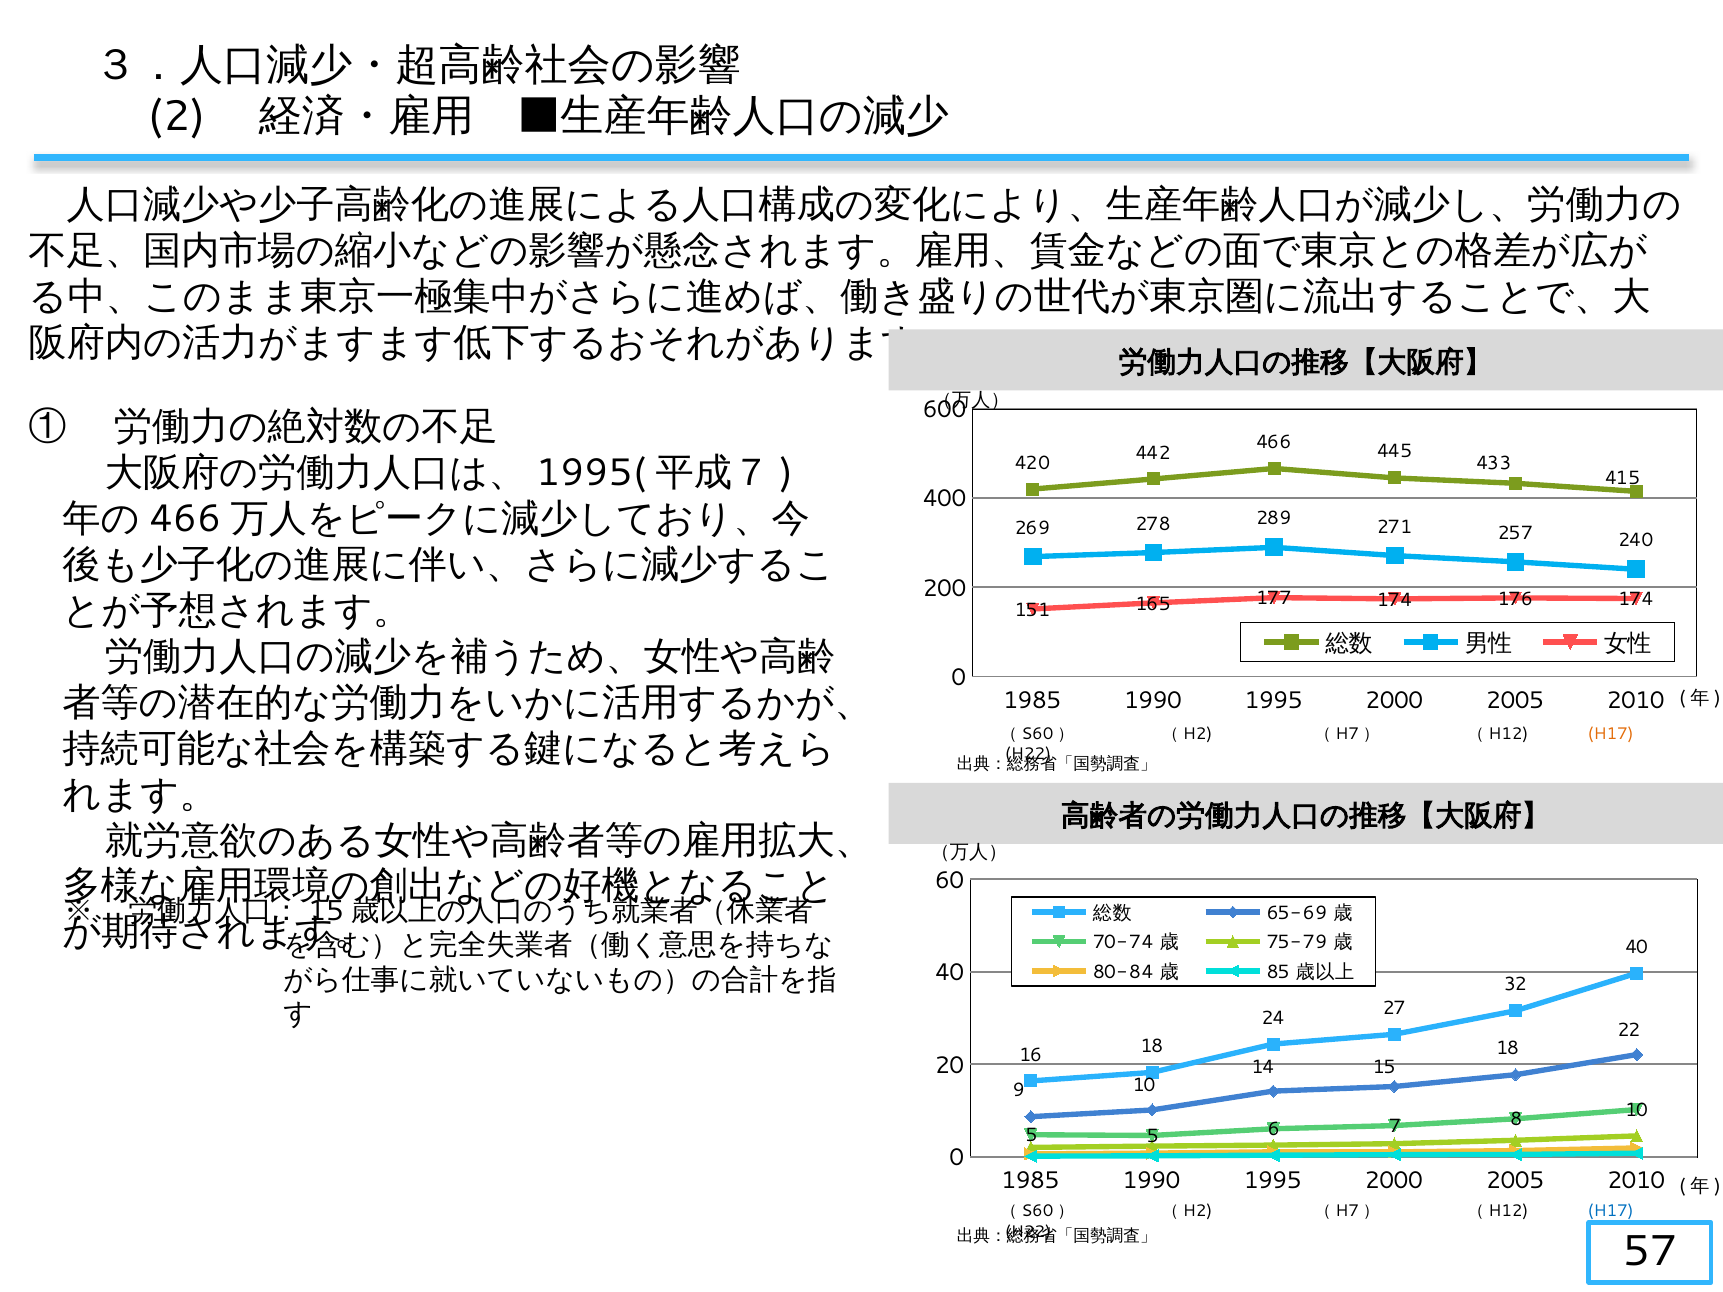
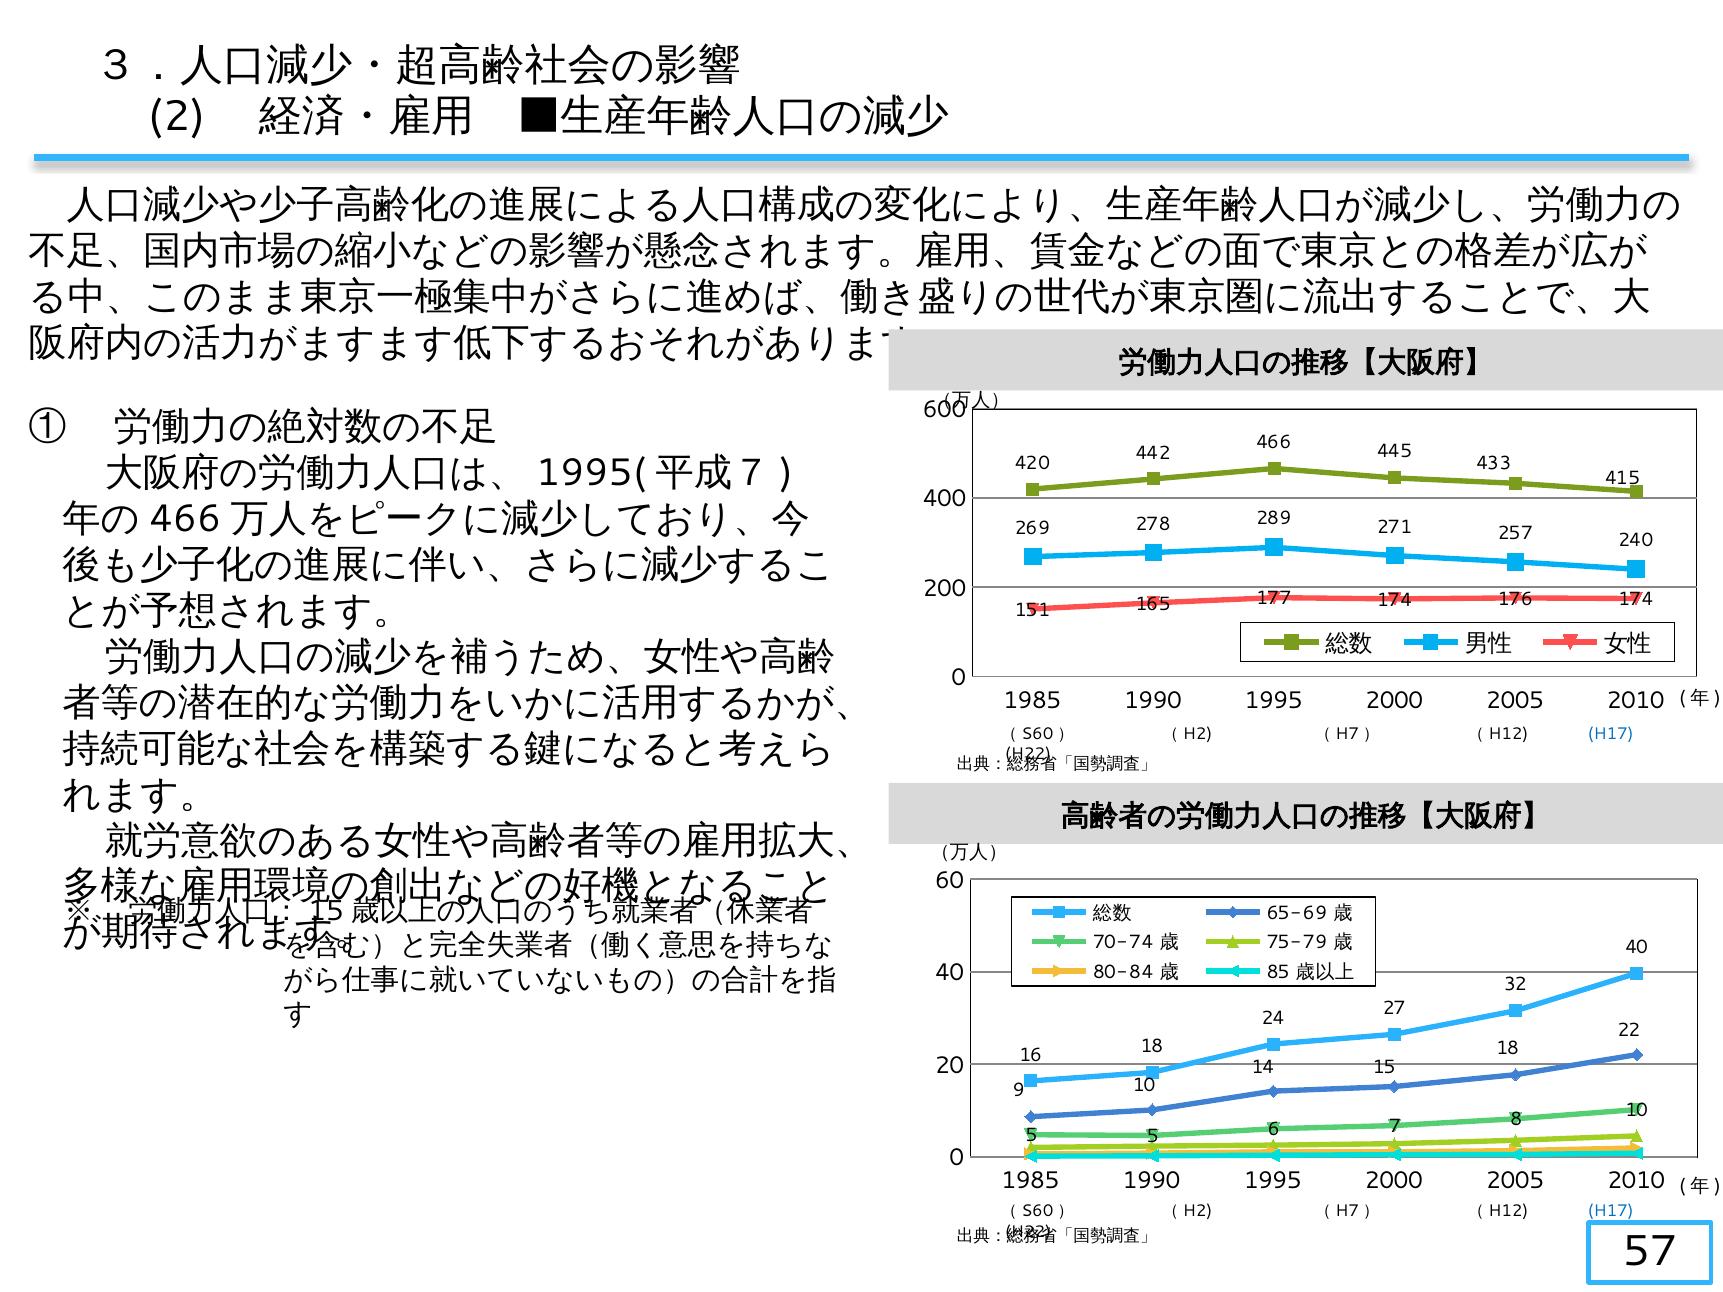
H17 at (1611, 734) colour: orange -> blue
